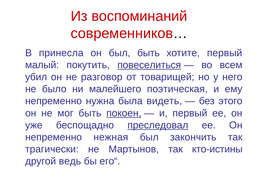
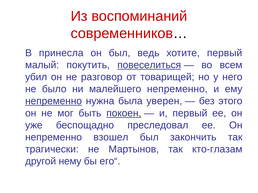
был быть: быть -> ведь
малейшего поэтическая: поэтическая -> непременно
непременно at (54, 101) underline: none -> present
видеть: видеть -> уверен
преследовал underline: present -> none
нежная: нежная -> взошел
кто-истины: кто-истины -> кто-глазам
ведь: ведь -> нему
